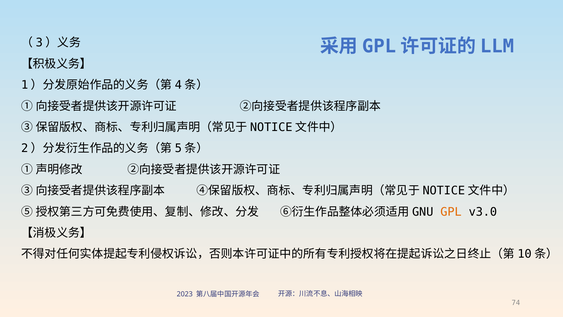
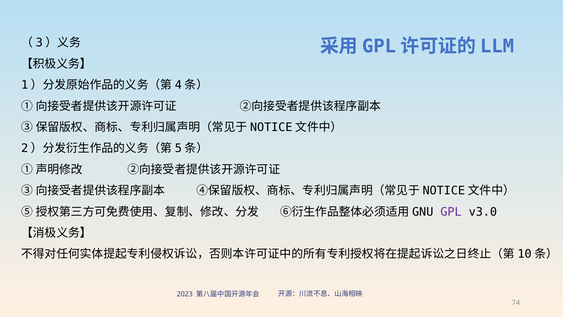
GPL colour: orange -> purple
